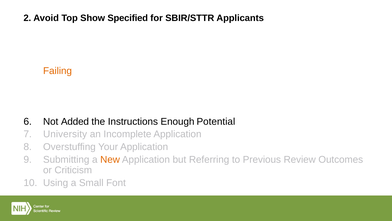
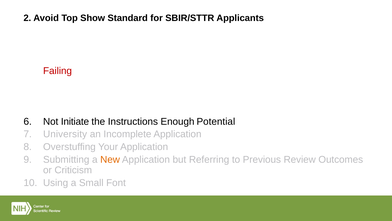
Specified: Specified -> Standard
Failing colour: orange -> red
Added: Added -> Initiate
